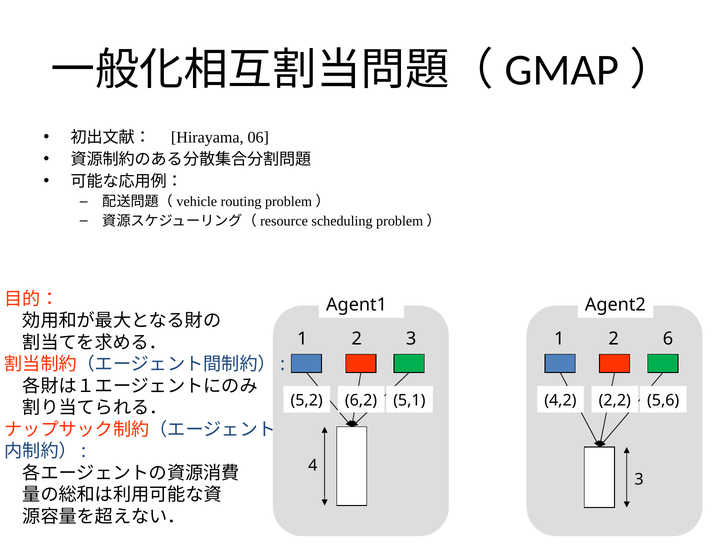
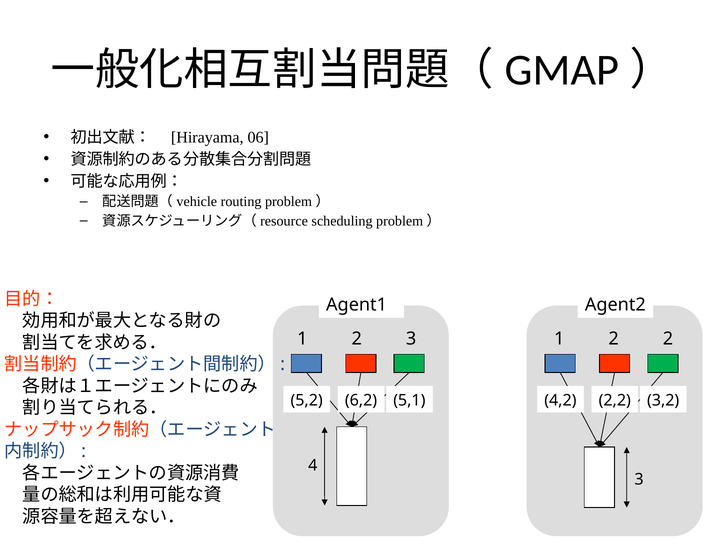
2 6: 6 -> 2
5,6: 5,6 -> 3,2
